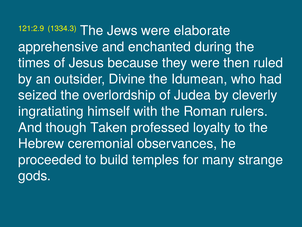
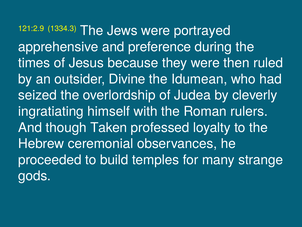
elaborate: elaborate -> portrayed
enchanted: enchanted -> preference
